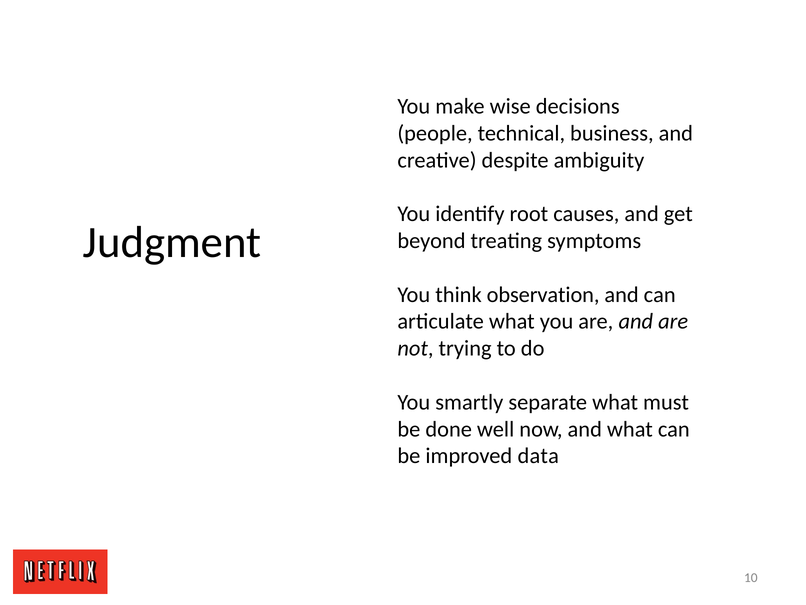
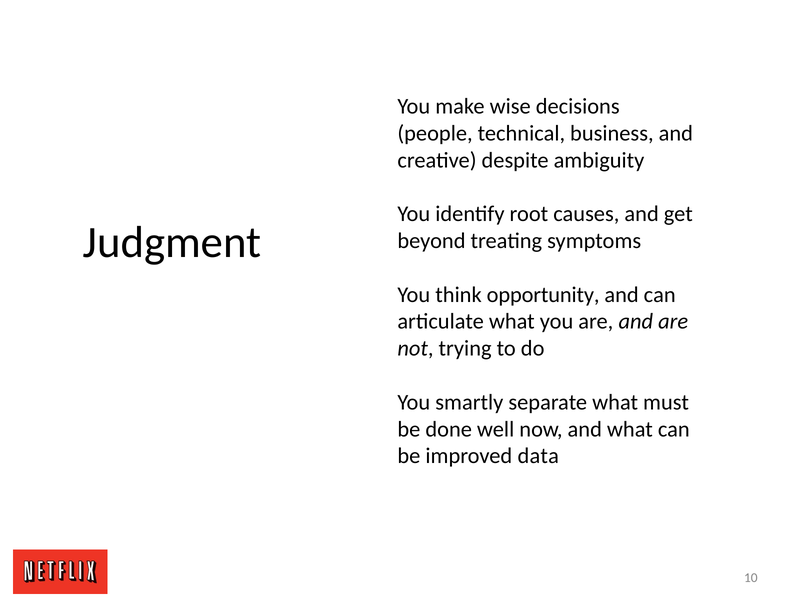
observation: observation -> opportunity
